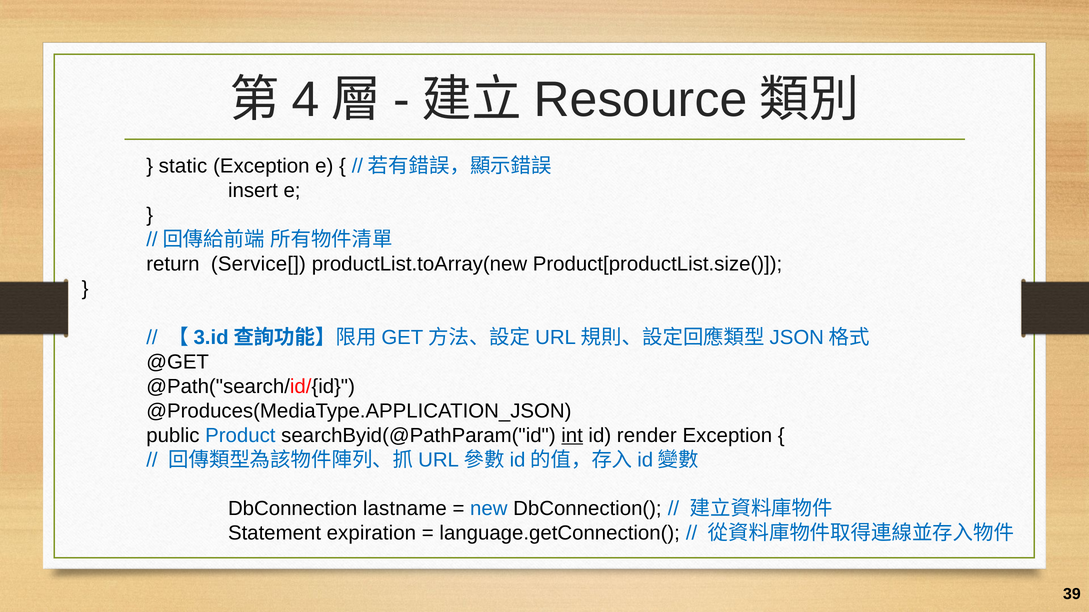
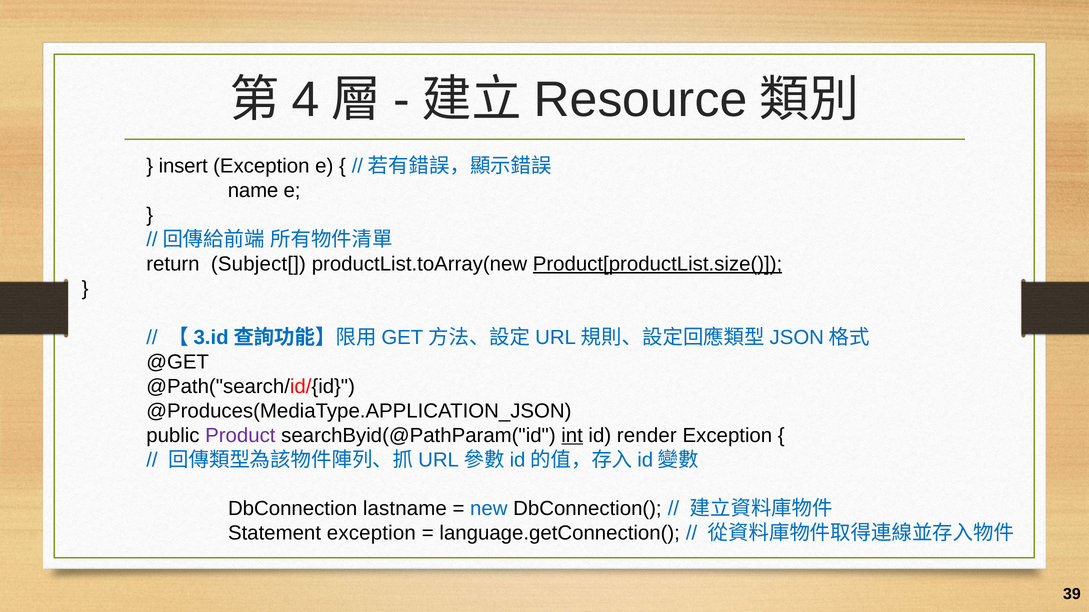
static: static -> insert
insert: insert -> name
Service[: Service[ -> Subject[
Product[productList.size( underline: none -> present
Product colour: blue -> purple
Statement expiration: expiration -> exception
